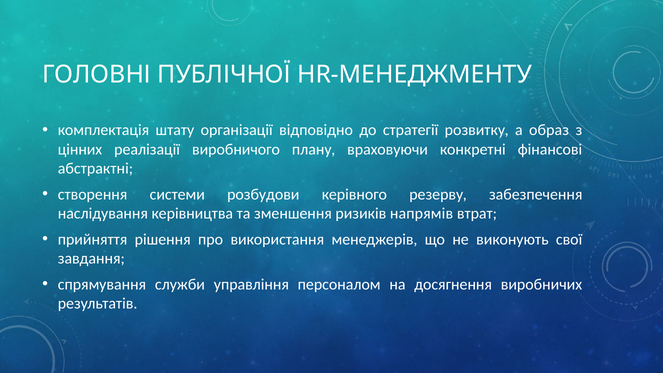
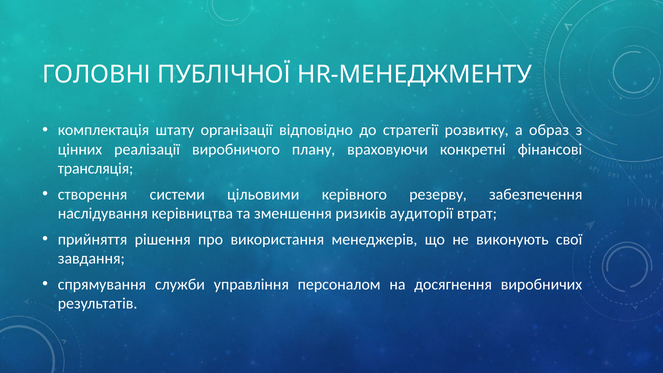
абстрактні: абстрактні -> трансляція
розбудови: розбудови -> цільовими
напрямів: напрямів -> аудиторії
